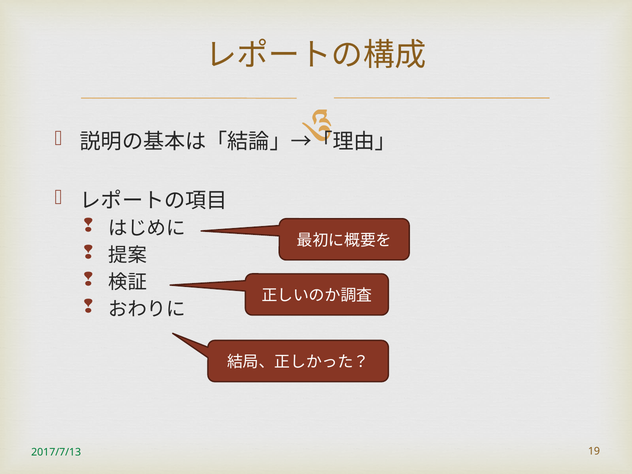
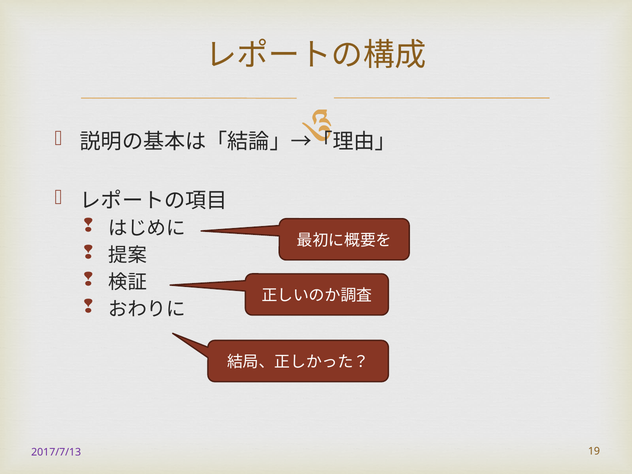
2017/7/13 colour: green -> purple
